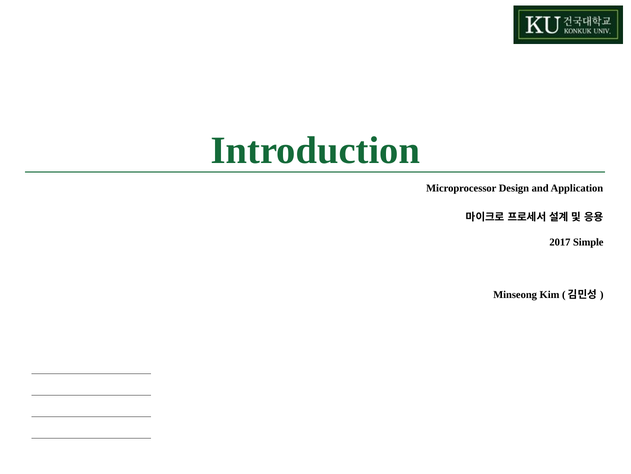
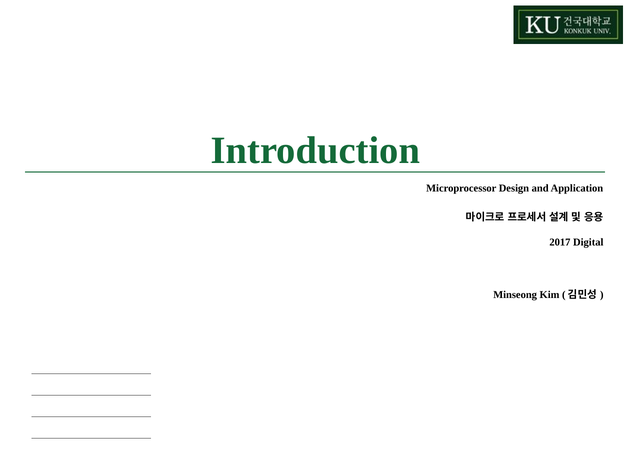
Simple: Simple -> Digital
